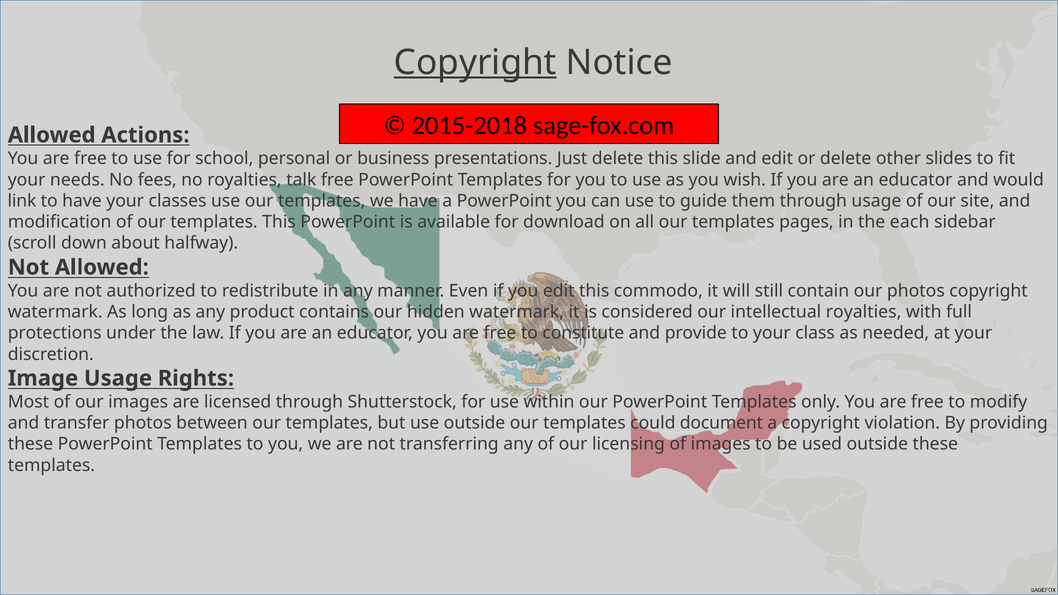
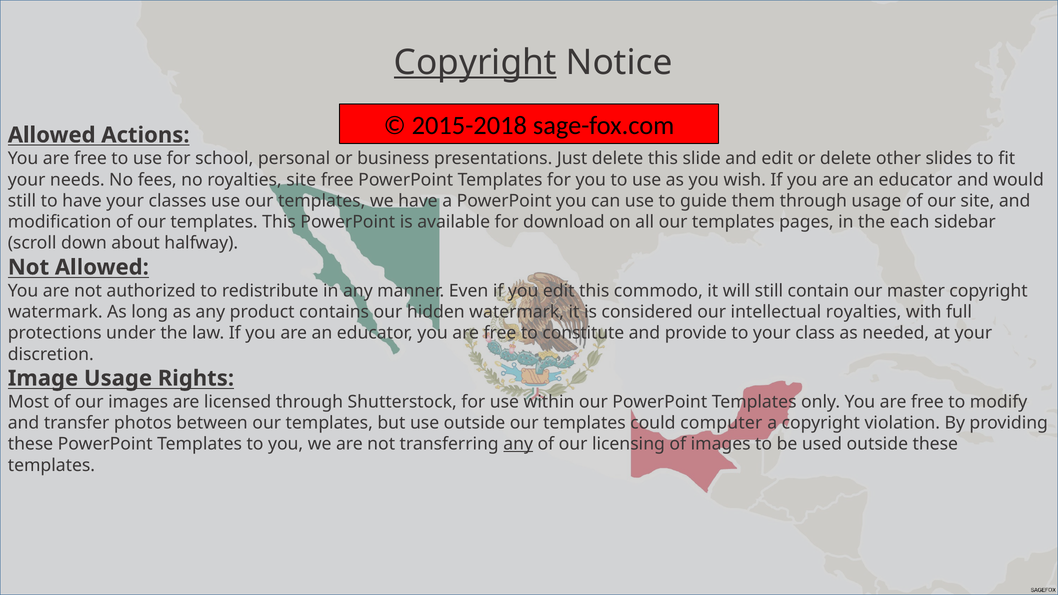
royalties talk: talk -> site
link at (22, 201): link -> still
our photos: photos -> master
document: document -> computer
any at (518, 444) underline: none -> present
